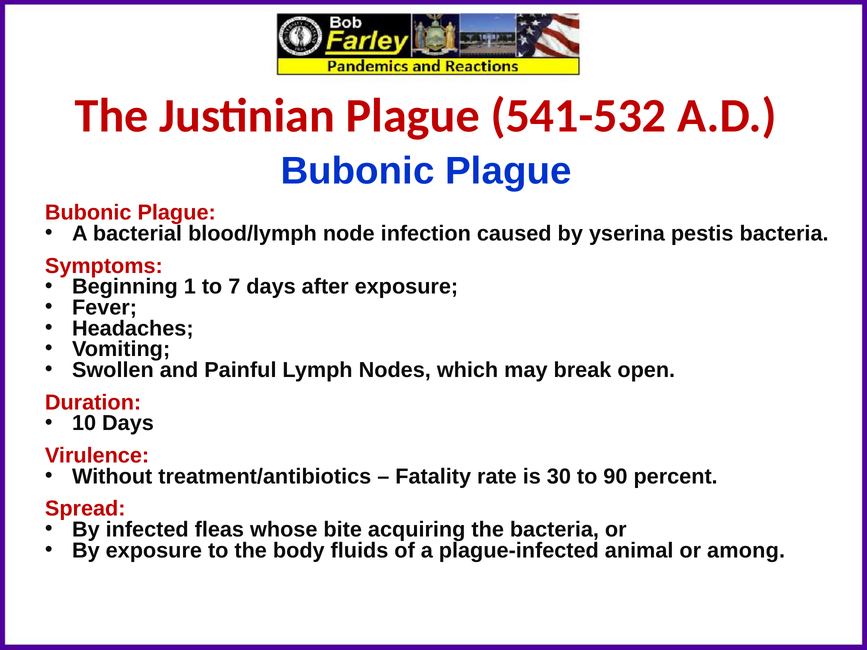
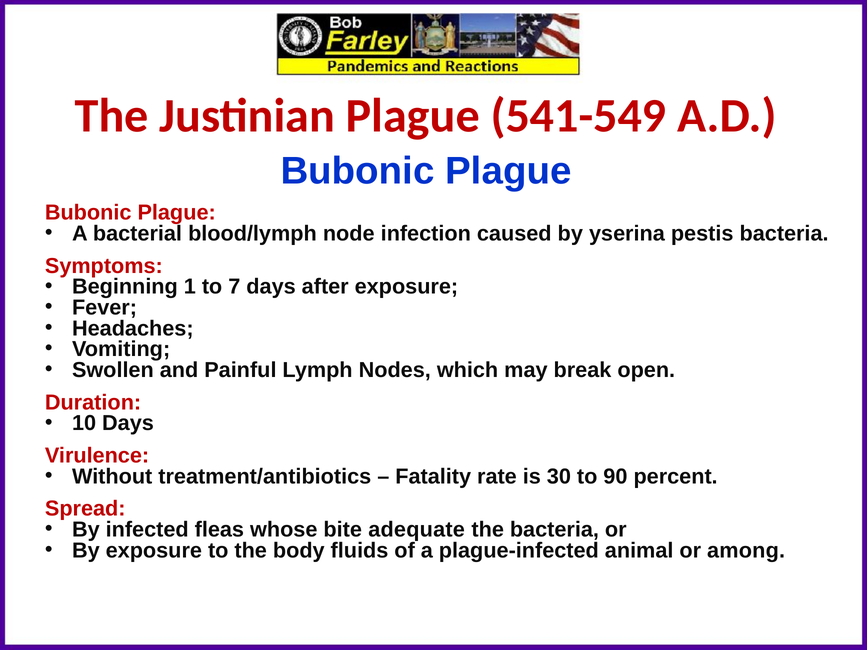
541-532: 541-532 -> 541-549
acquiring: acquiring -> adequate
